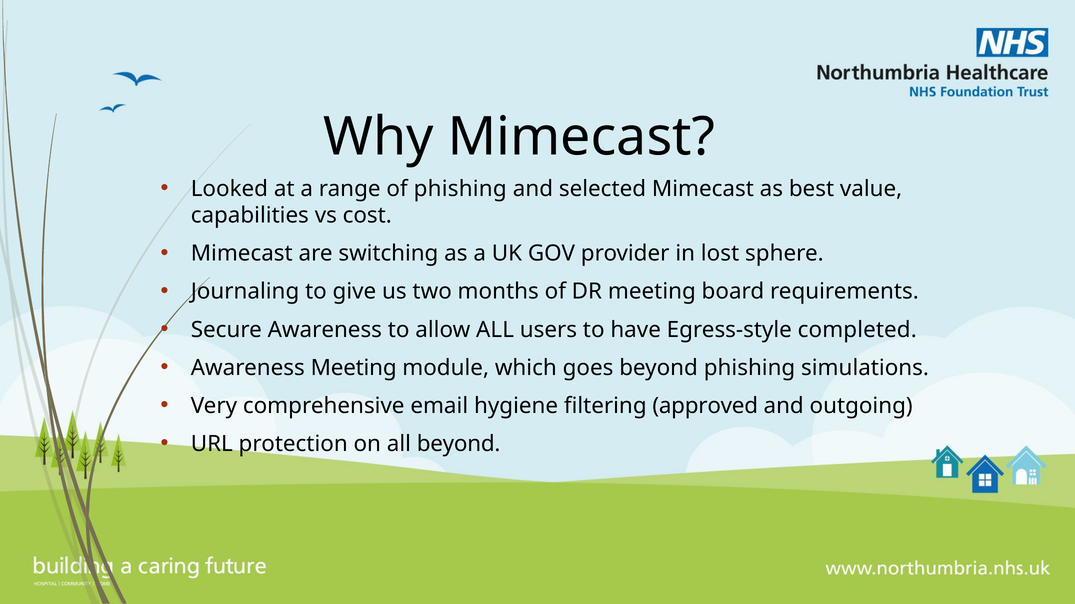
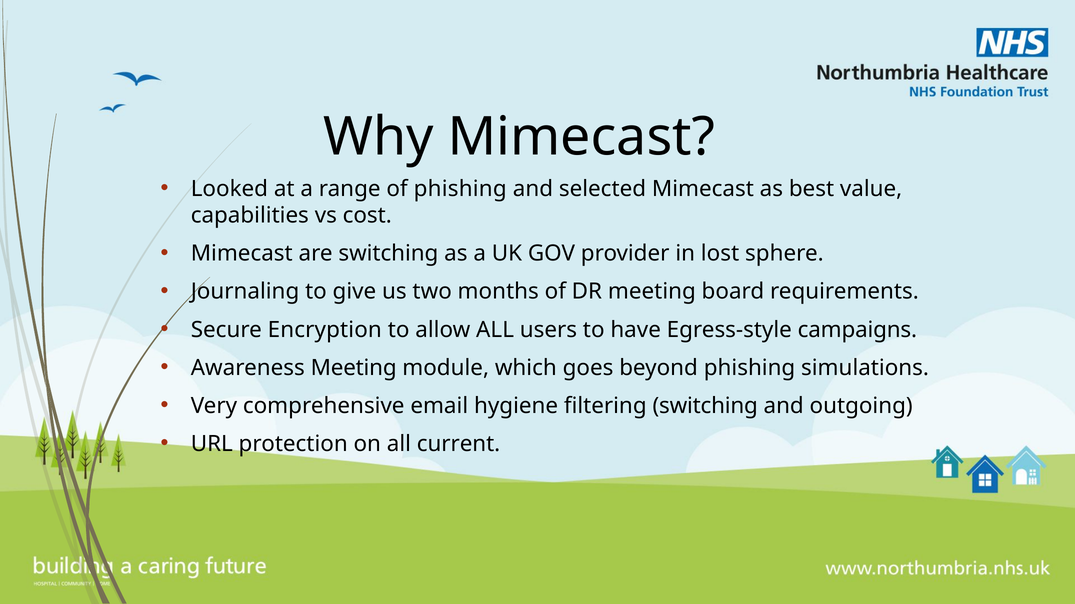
Secure Awareness: Awareness -> Encryption
completed: completed -> campaigns
filtering approved: approved -> switching
all beyond: beyond -> current
